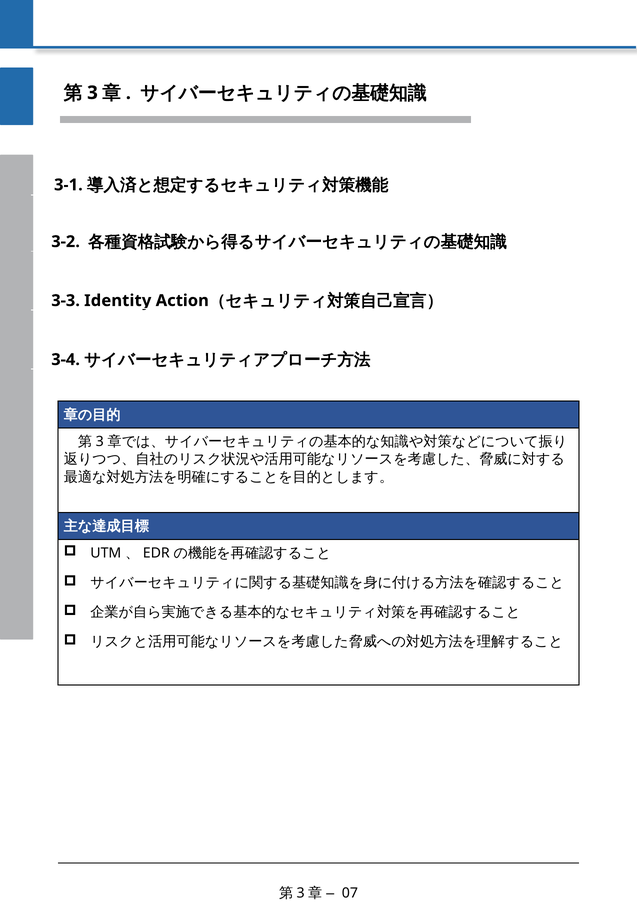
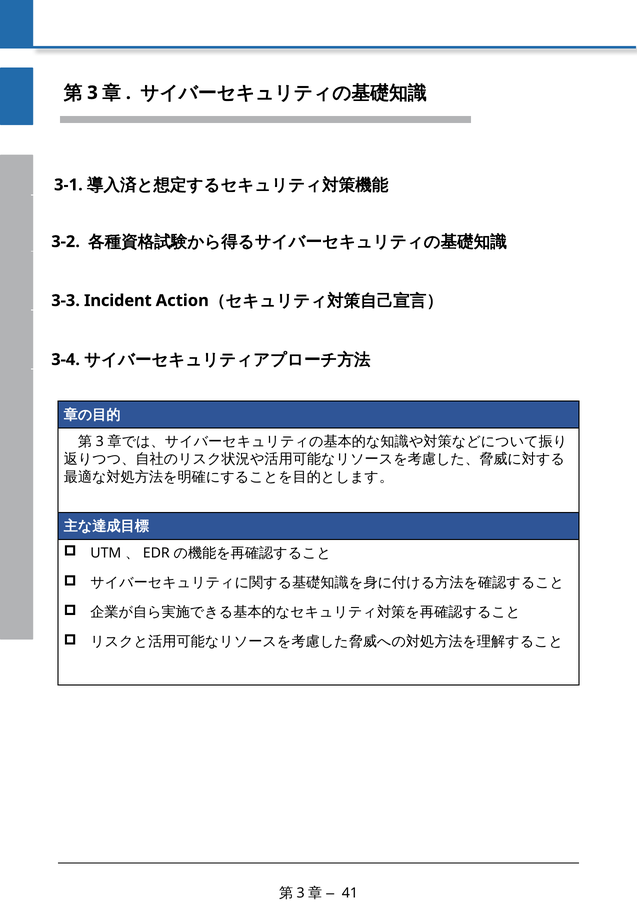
Identity: Identity -> Incident
07: 07 -> 41
